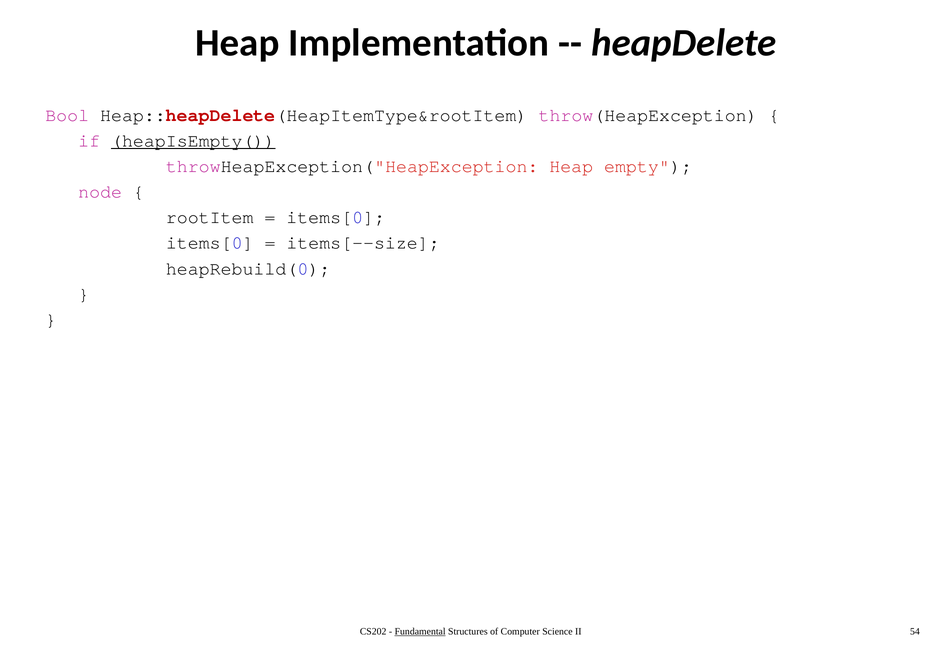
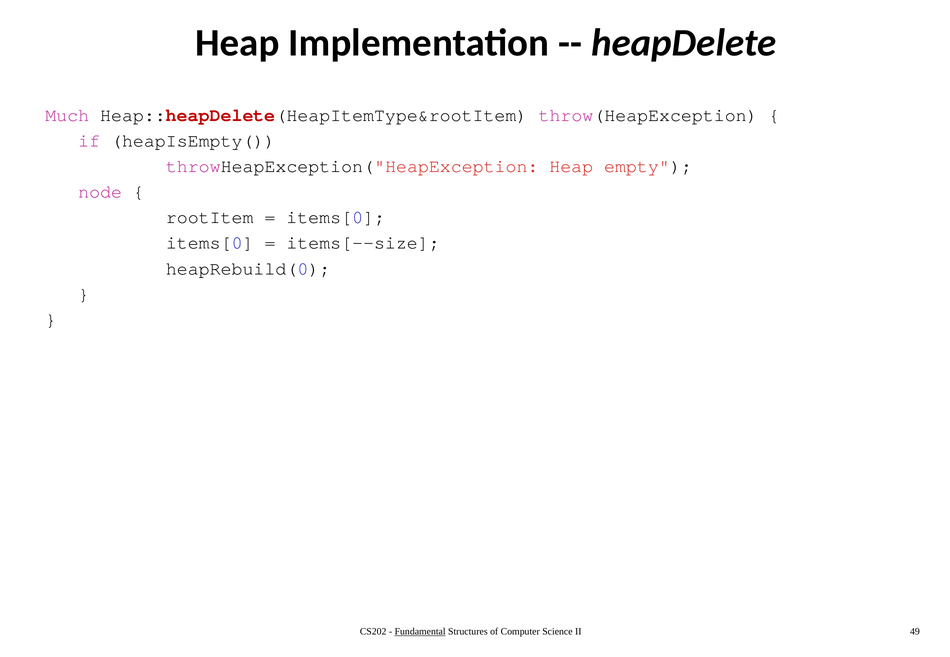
Bool: Bool -> Much
heapIsEmpty( underline: present -> none
54: 54 -> 49
